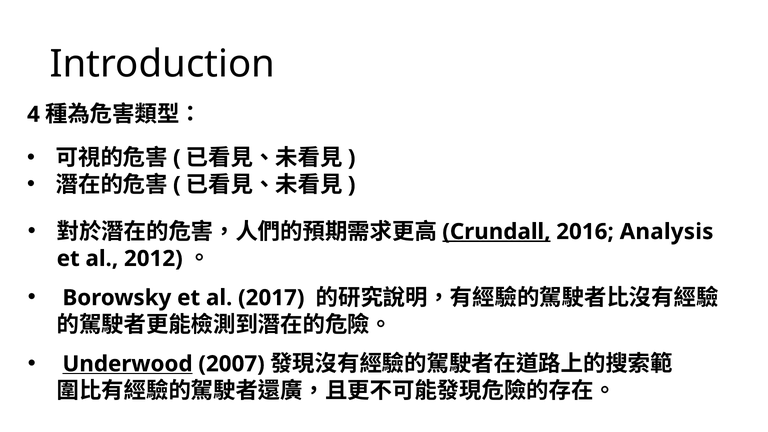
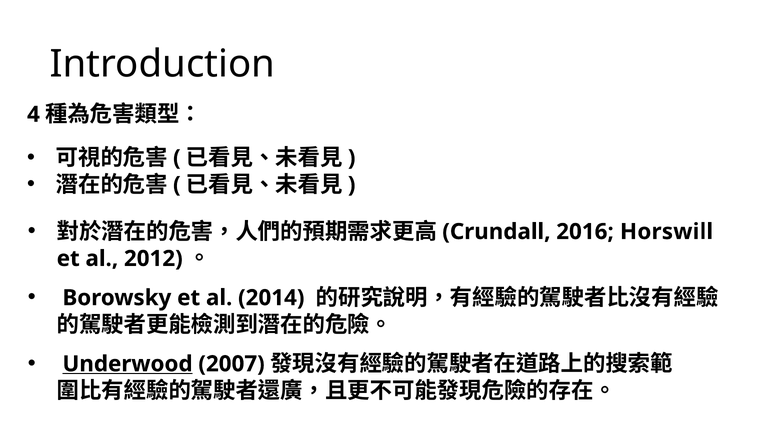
Crundall underline: present -> none
Analysis: Analysis -> Horswill
2017: 2017 -> 2014
